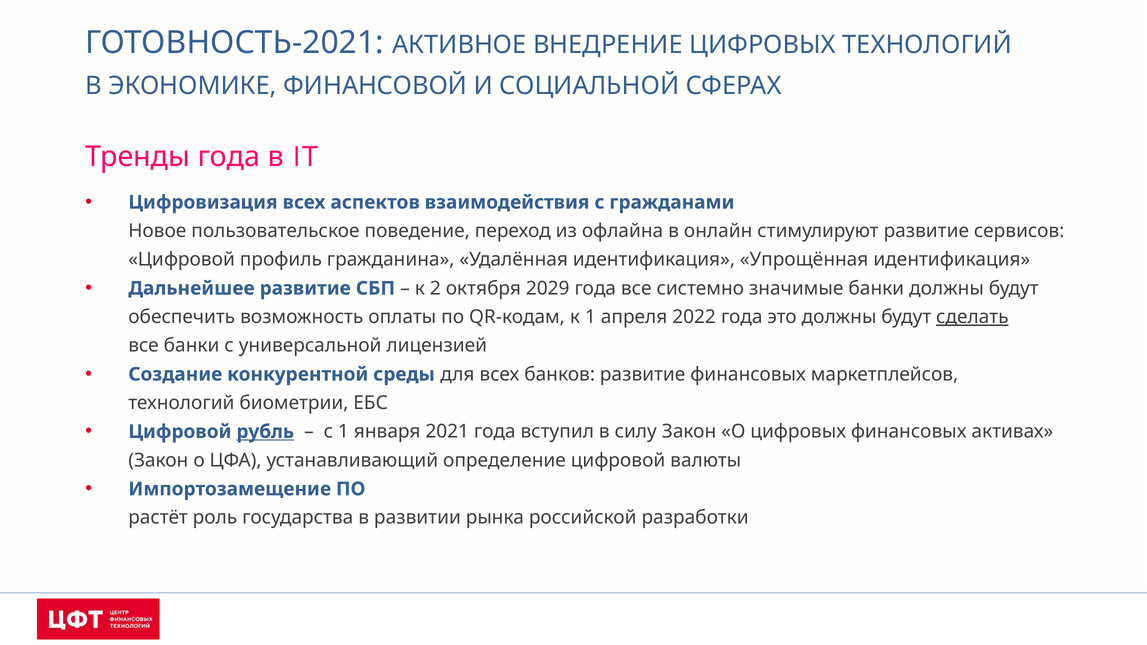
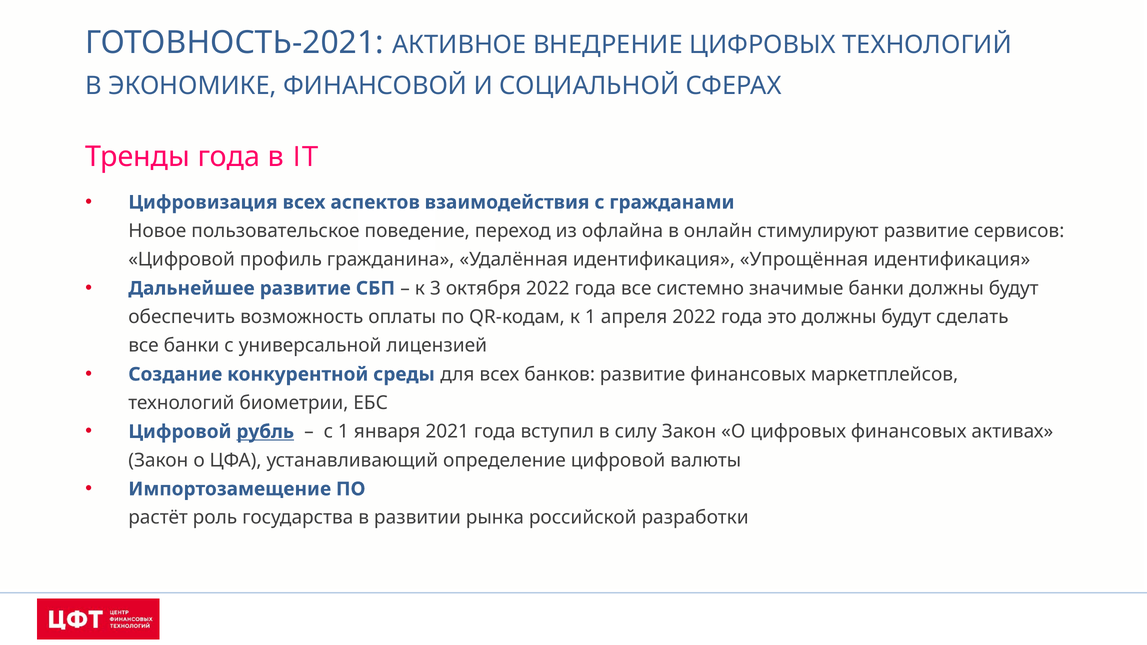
2: 2 -> 3
октября 2029: 2029 -> 2022
сделать underline: present -> none
